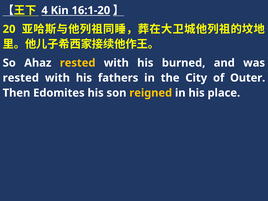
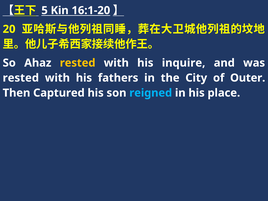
4: 4 -> 5
burned: burned -> inquire
Edomites: Edomites -> Captured
reigned colour: yellow -> light blue
